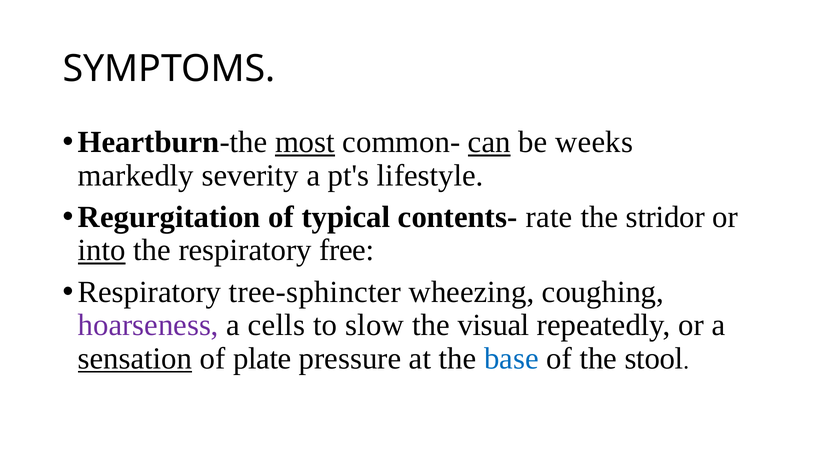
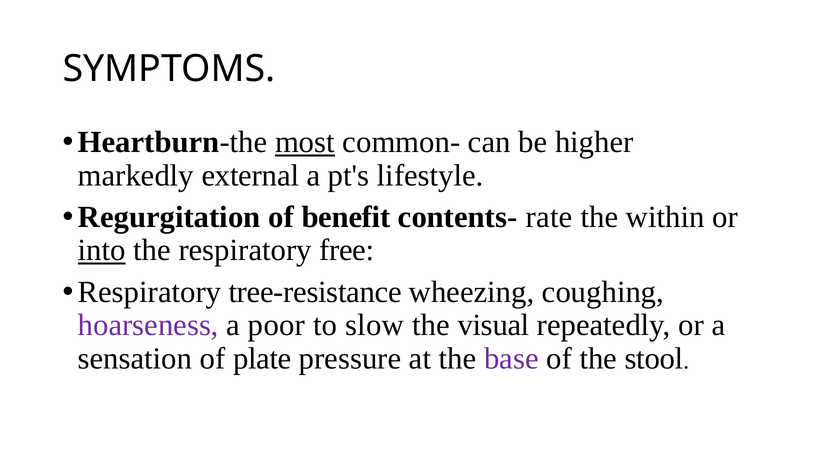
can underline: present -> none
weeks: weeks -> higher
severity: severity -> external
typical: typical -> benefit
stridor: stridor -> within
tree-sphincter: tree-sphincter -> tree-resistance
cells: cells -> poor
sensation underline: present -> none
base colour: blue -> purple
